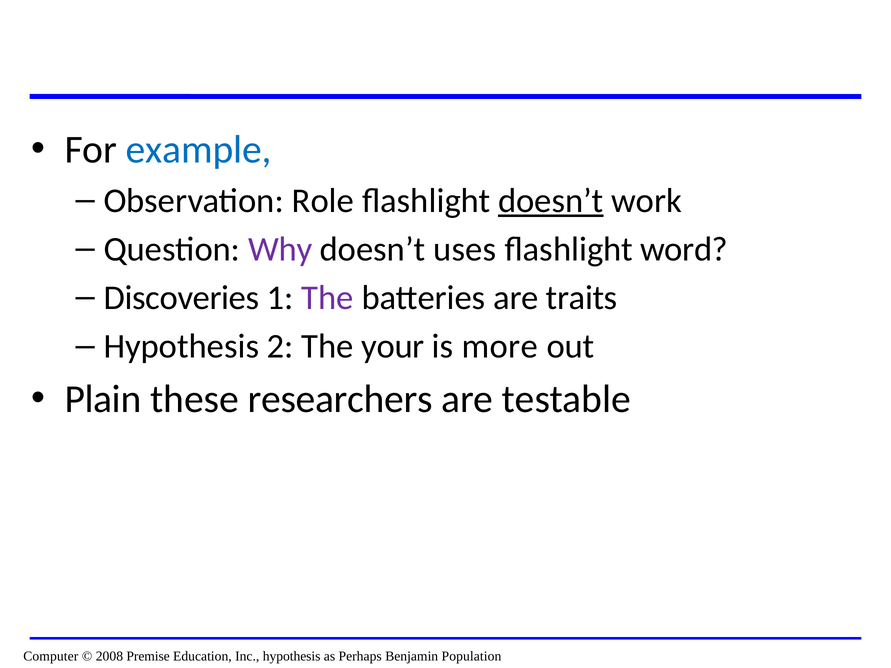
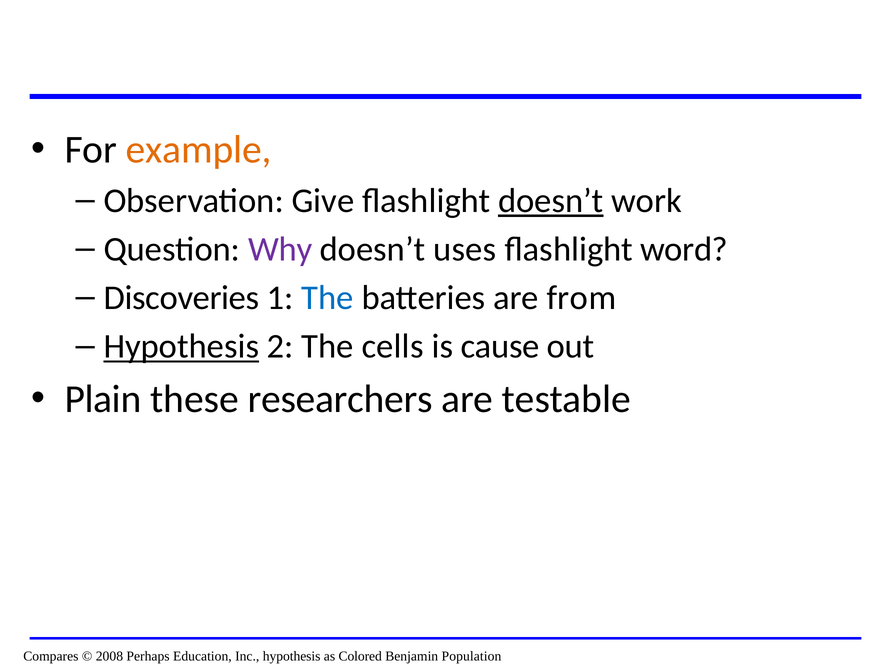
example colour: blue -> orange
Role: Role -> Give
The at (328, 298) colour: purple -> blue
traits: traits -> from
Hypothesis at (181, 347) underline: none -> present
your: your -> cells
more: more -> cause
Computer: Computer -> Compares
Premise: Premise -> Perhaps
Perhaps: Perhaps -> Colored
